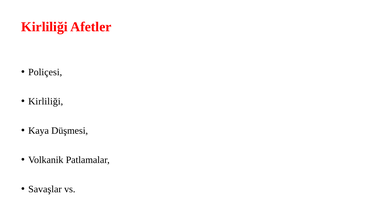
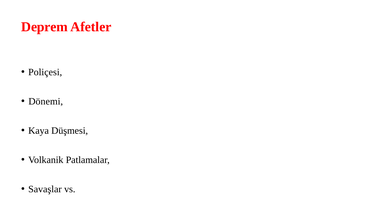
Kirliliği at (44, 27): Kirliliği -> Deprem
Kirliliği at (46, 102): Kirliliği -> Dönemi
